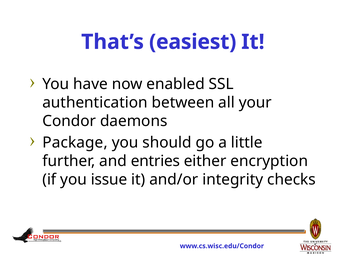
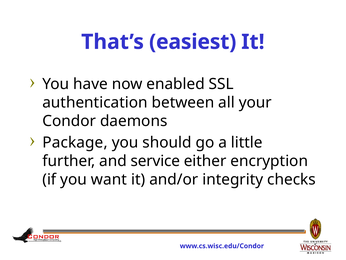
entries: entries -> service
issue: issue -> want
